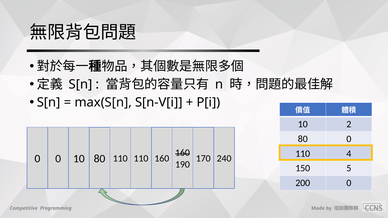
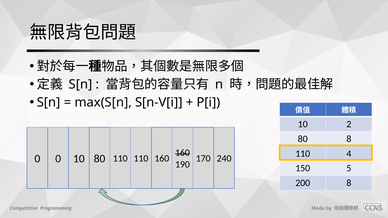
80 0: 0 -> 8
200 0: 0 -> 8
